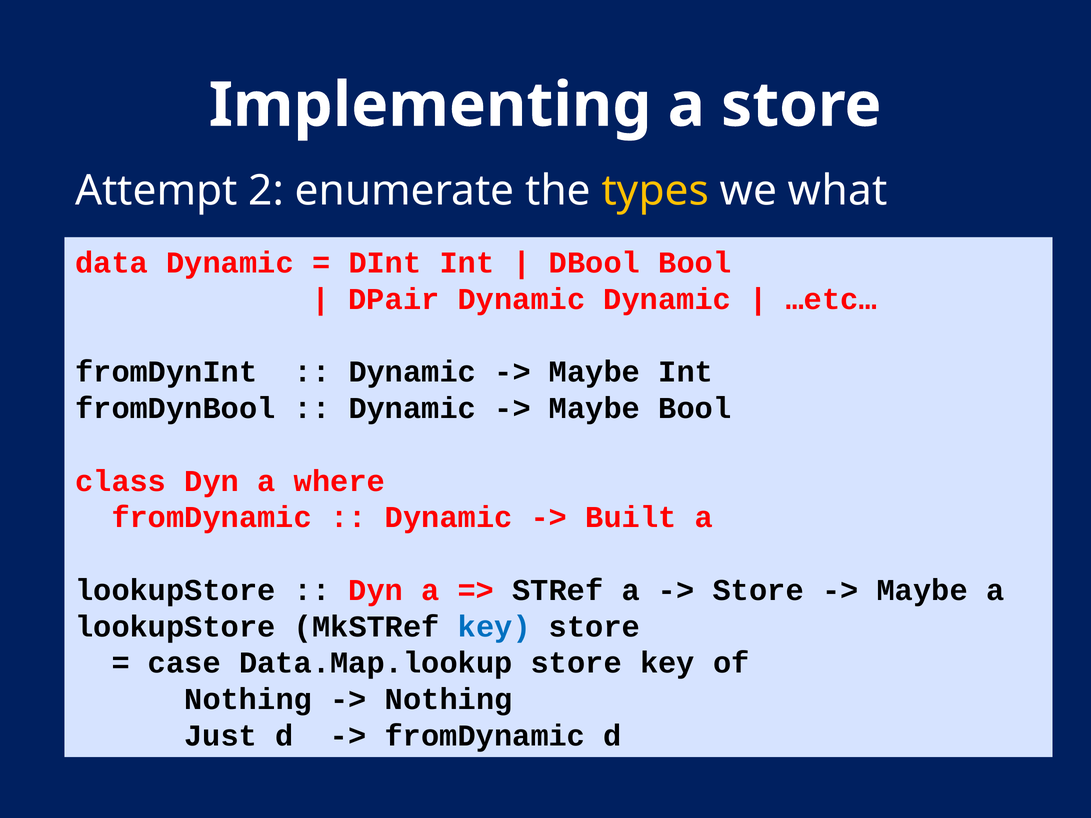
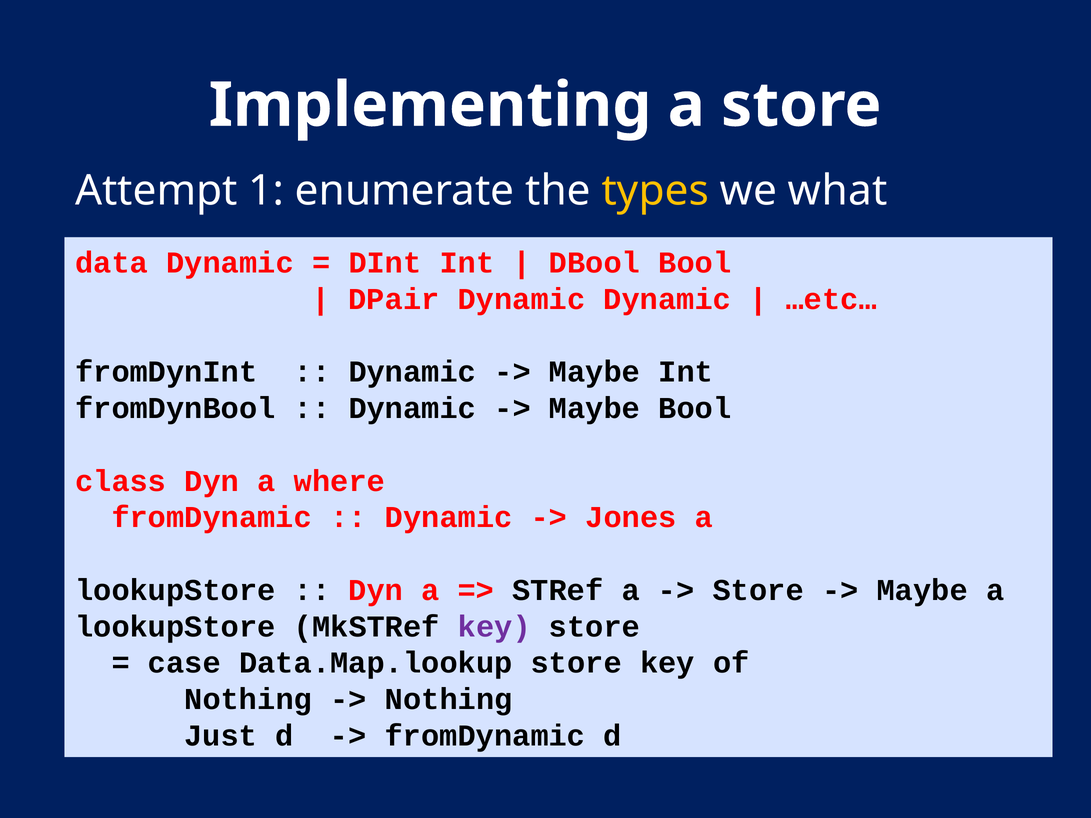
2: 2 -> 1
Built: Built -> Jones
key at (494, 627) colour: blue -> purple
